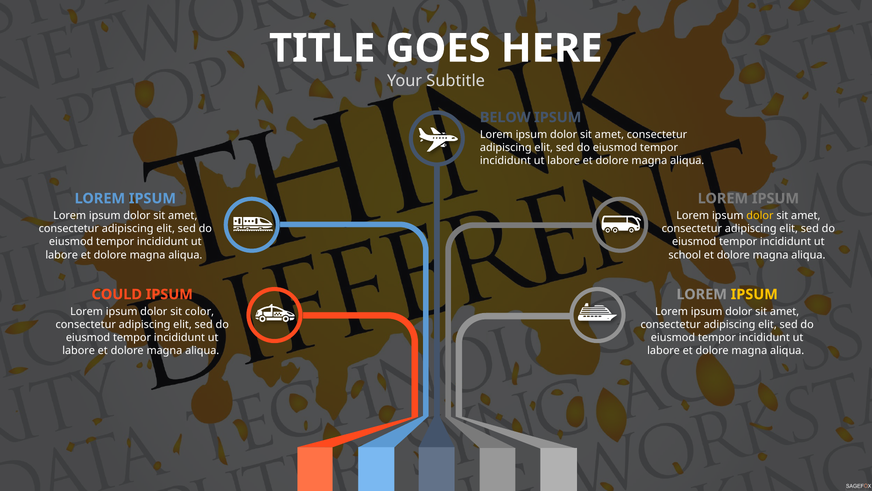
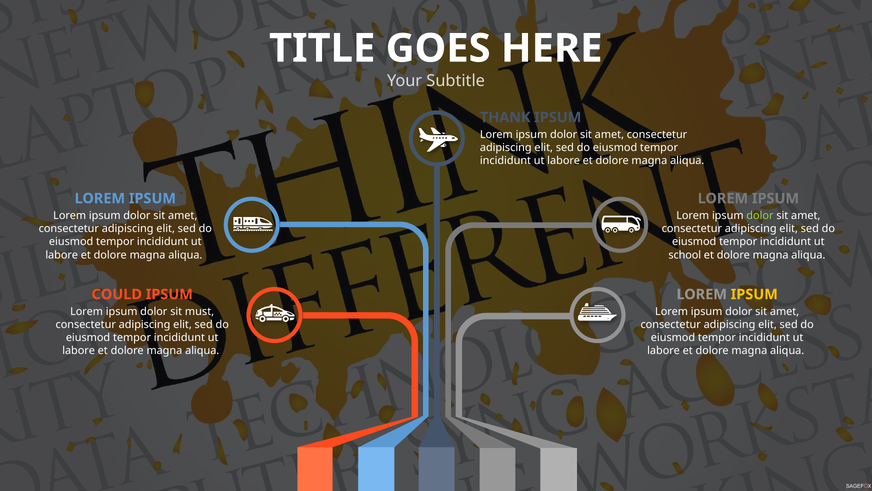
BELOW: BELOW -> THANK
dolor at (760, 215) colour: yellow -> light green
color: color -> must
